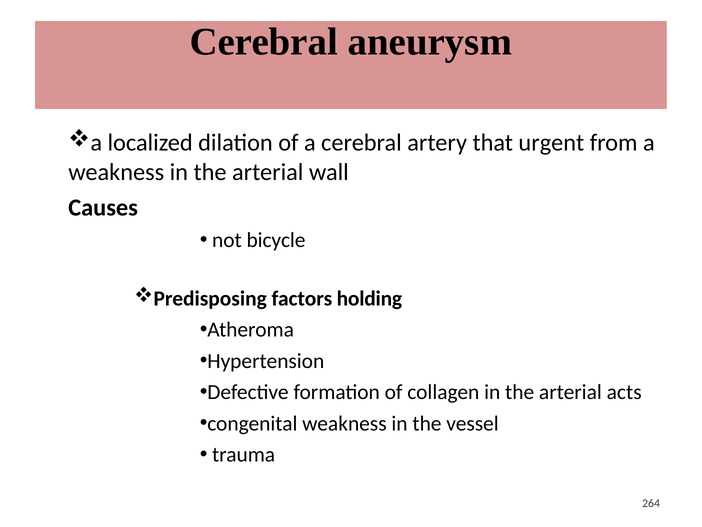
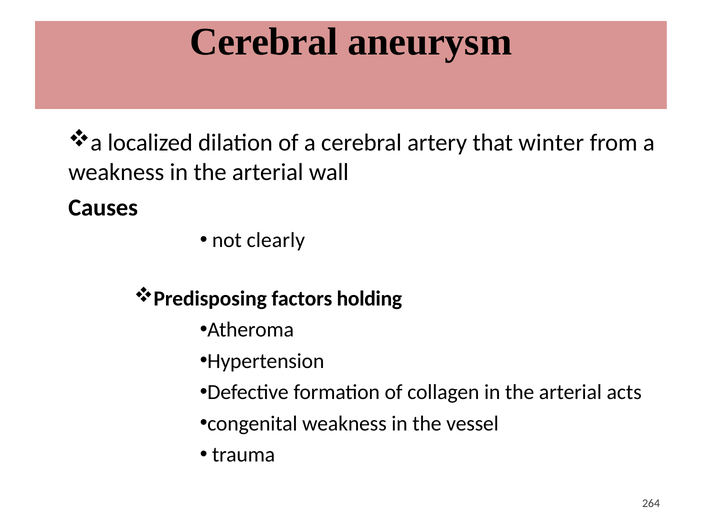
urgent: urgent -> winter
bicycle: bicycle -> clearly
